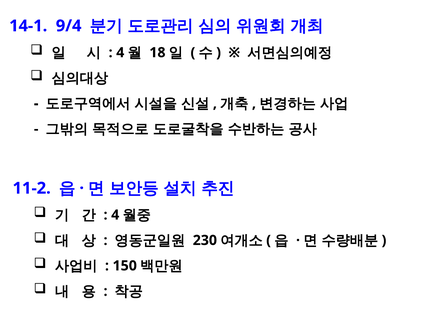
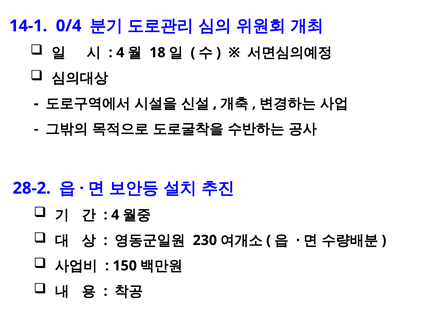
9/4: 9/4 -> 0/4
11-2: 11-2 -> 28-2
